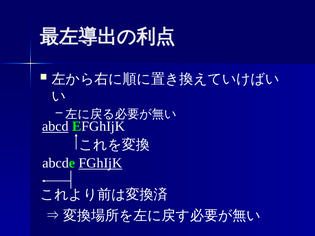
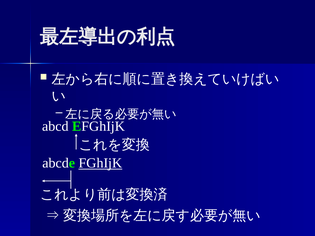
abcd underline: present -> none
